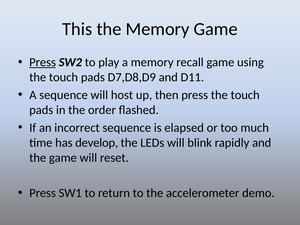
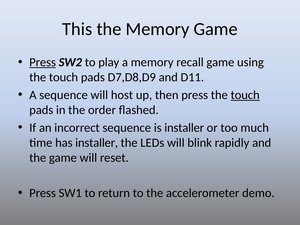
touch at (245, 95) underline: none -> present
is elapsed: elapsed -> installer
has develop: develop -> installer
